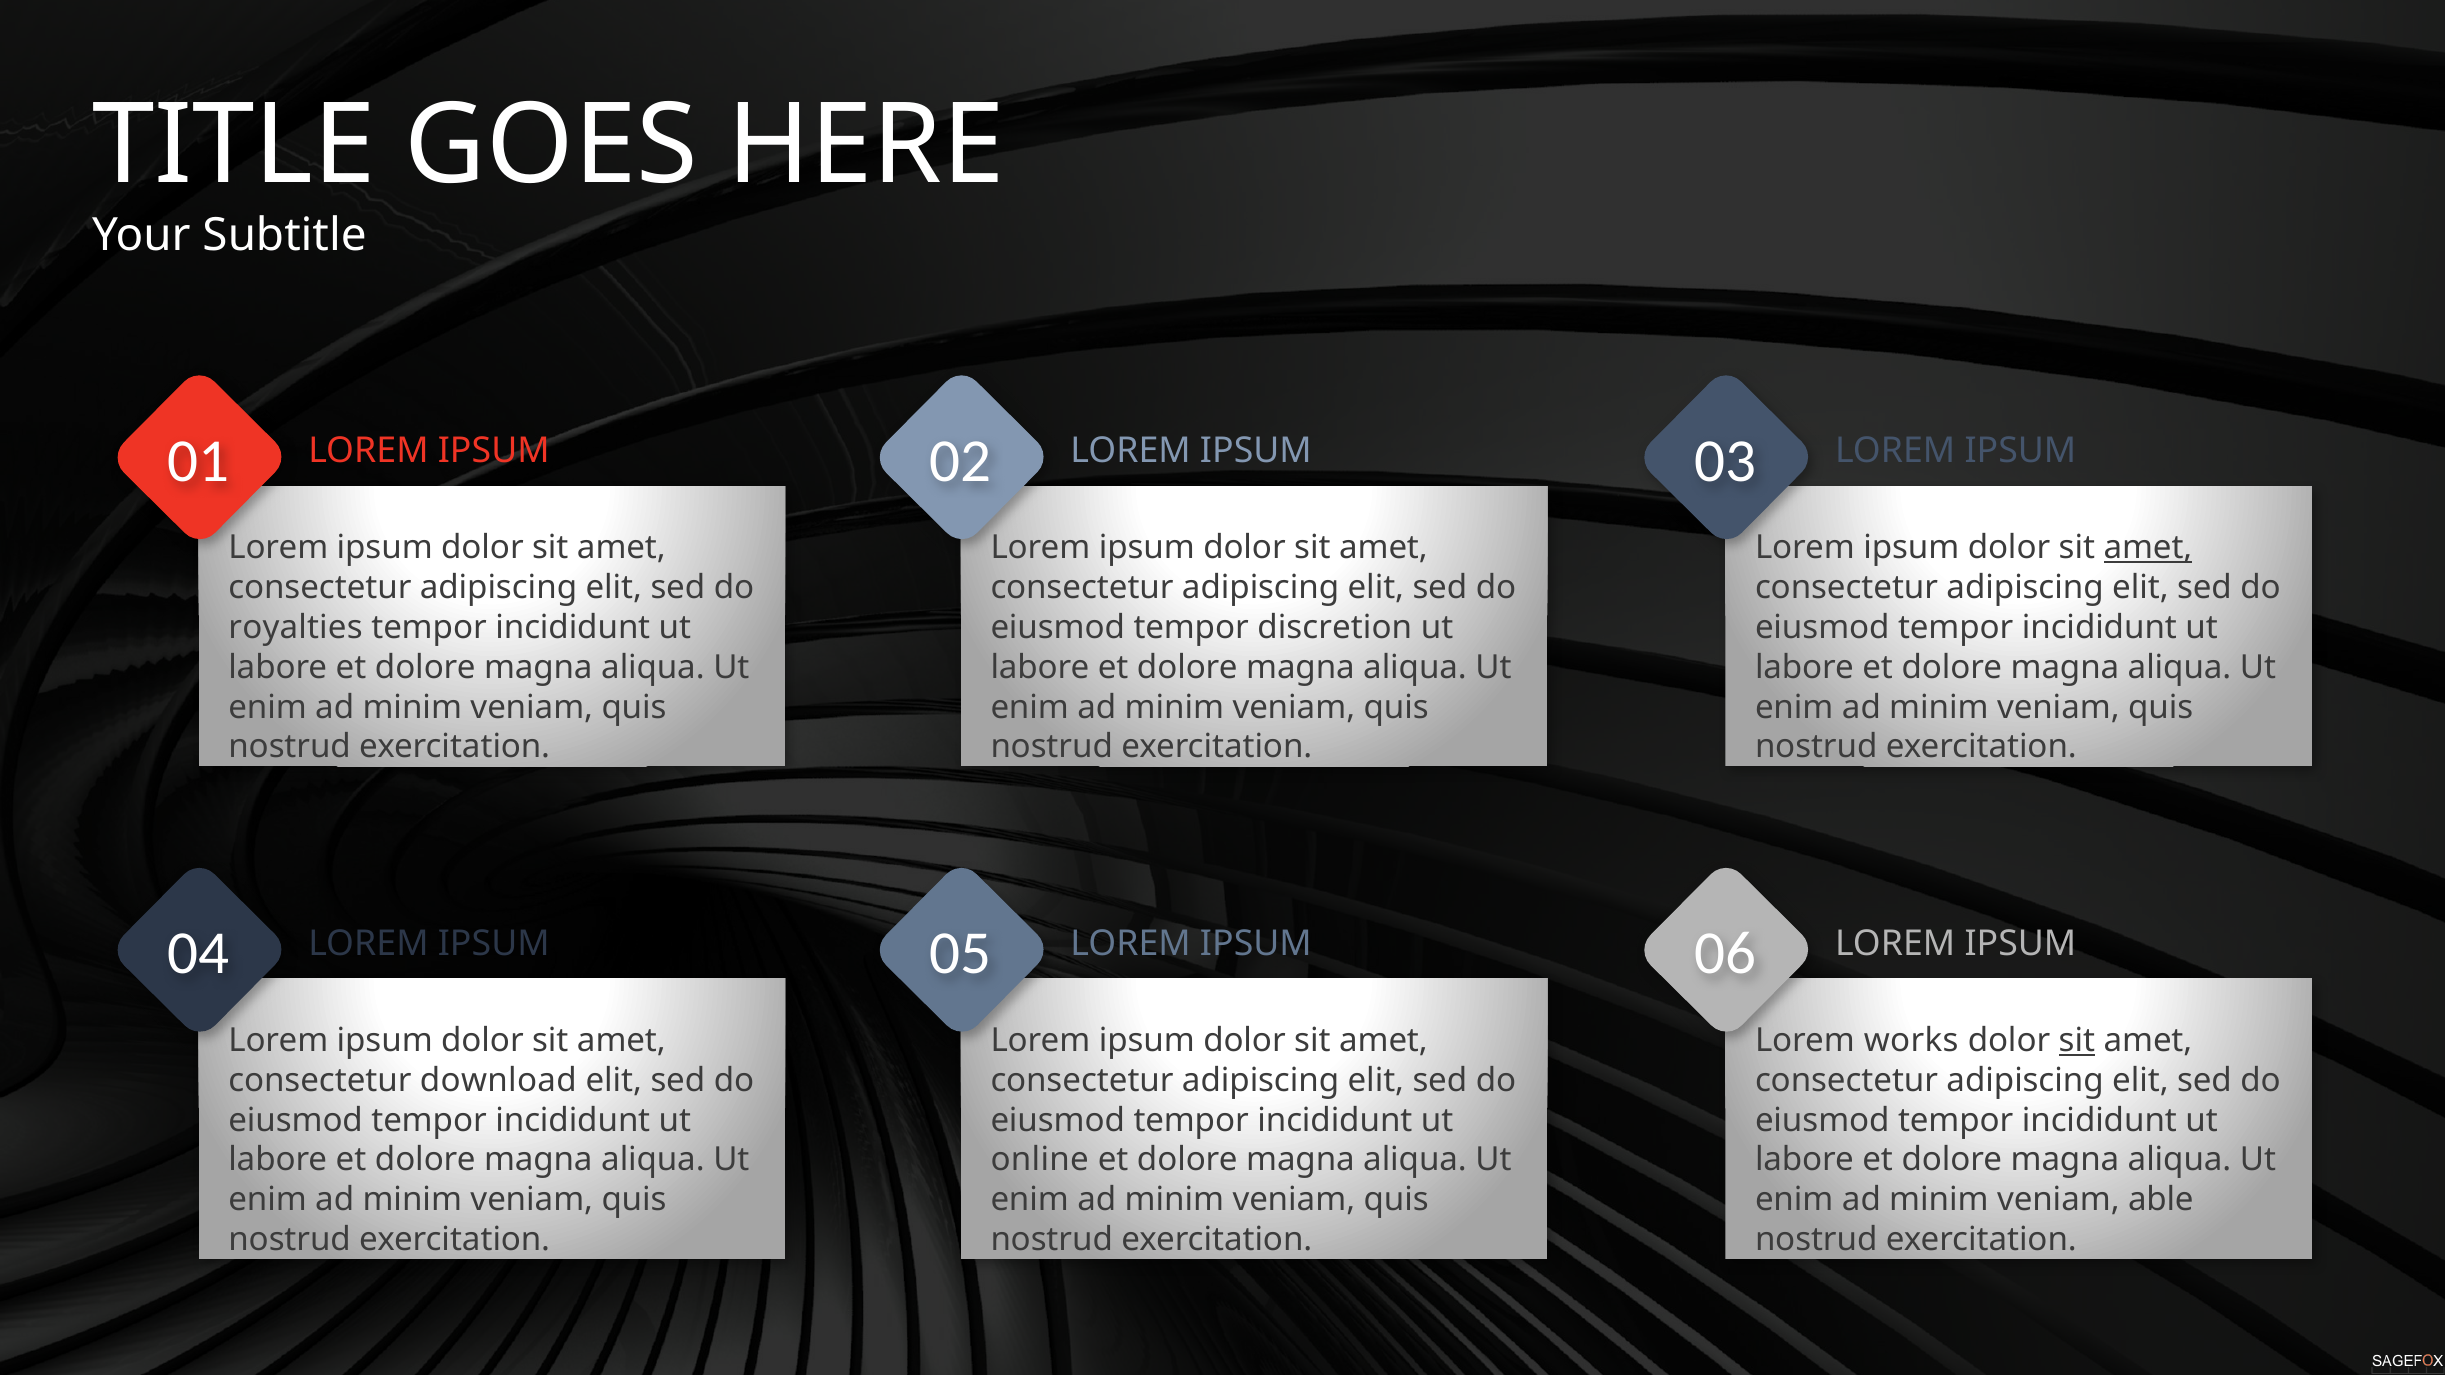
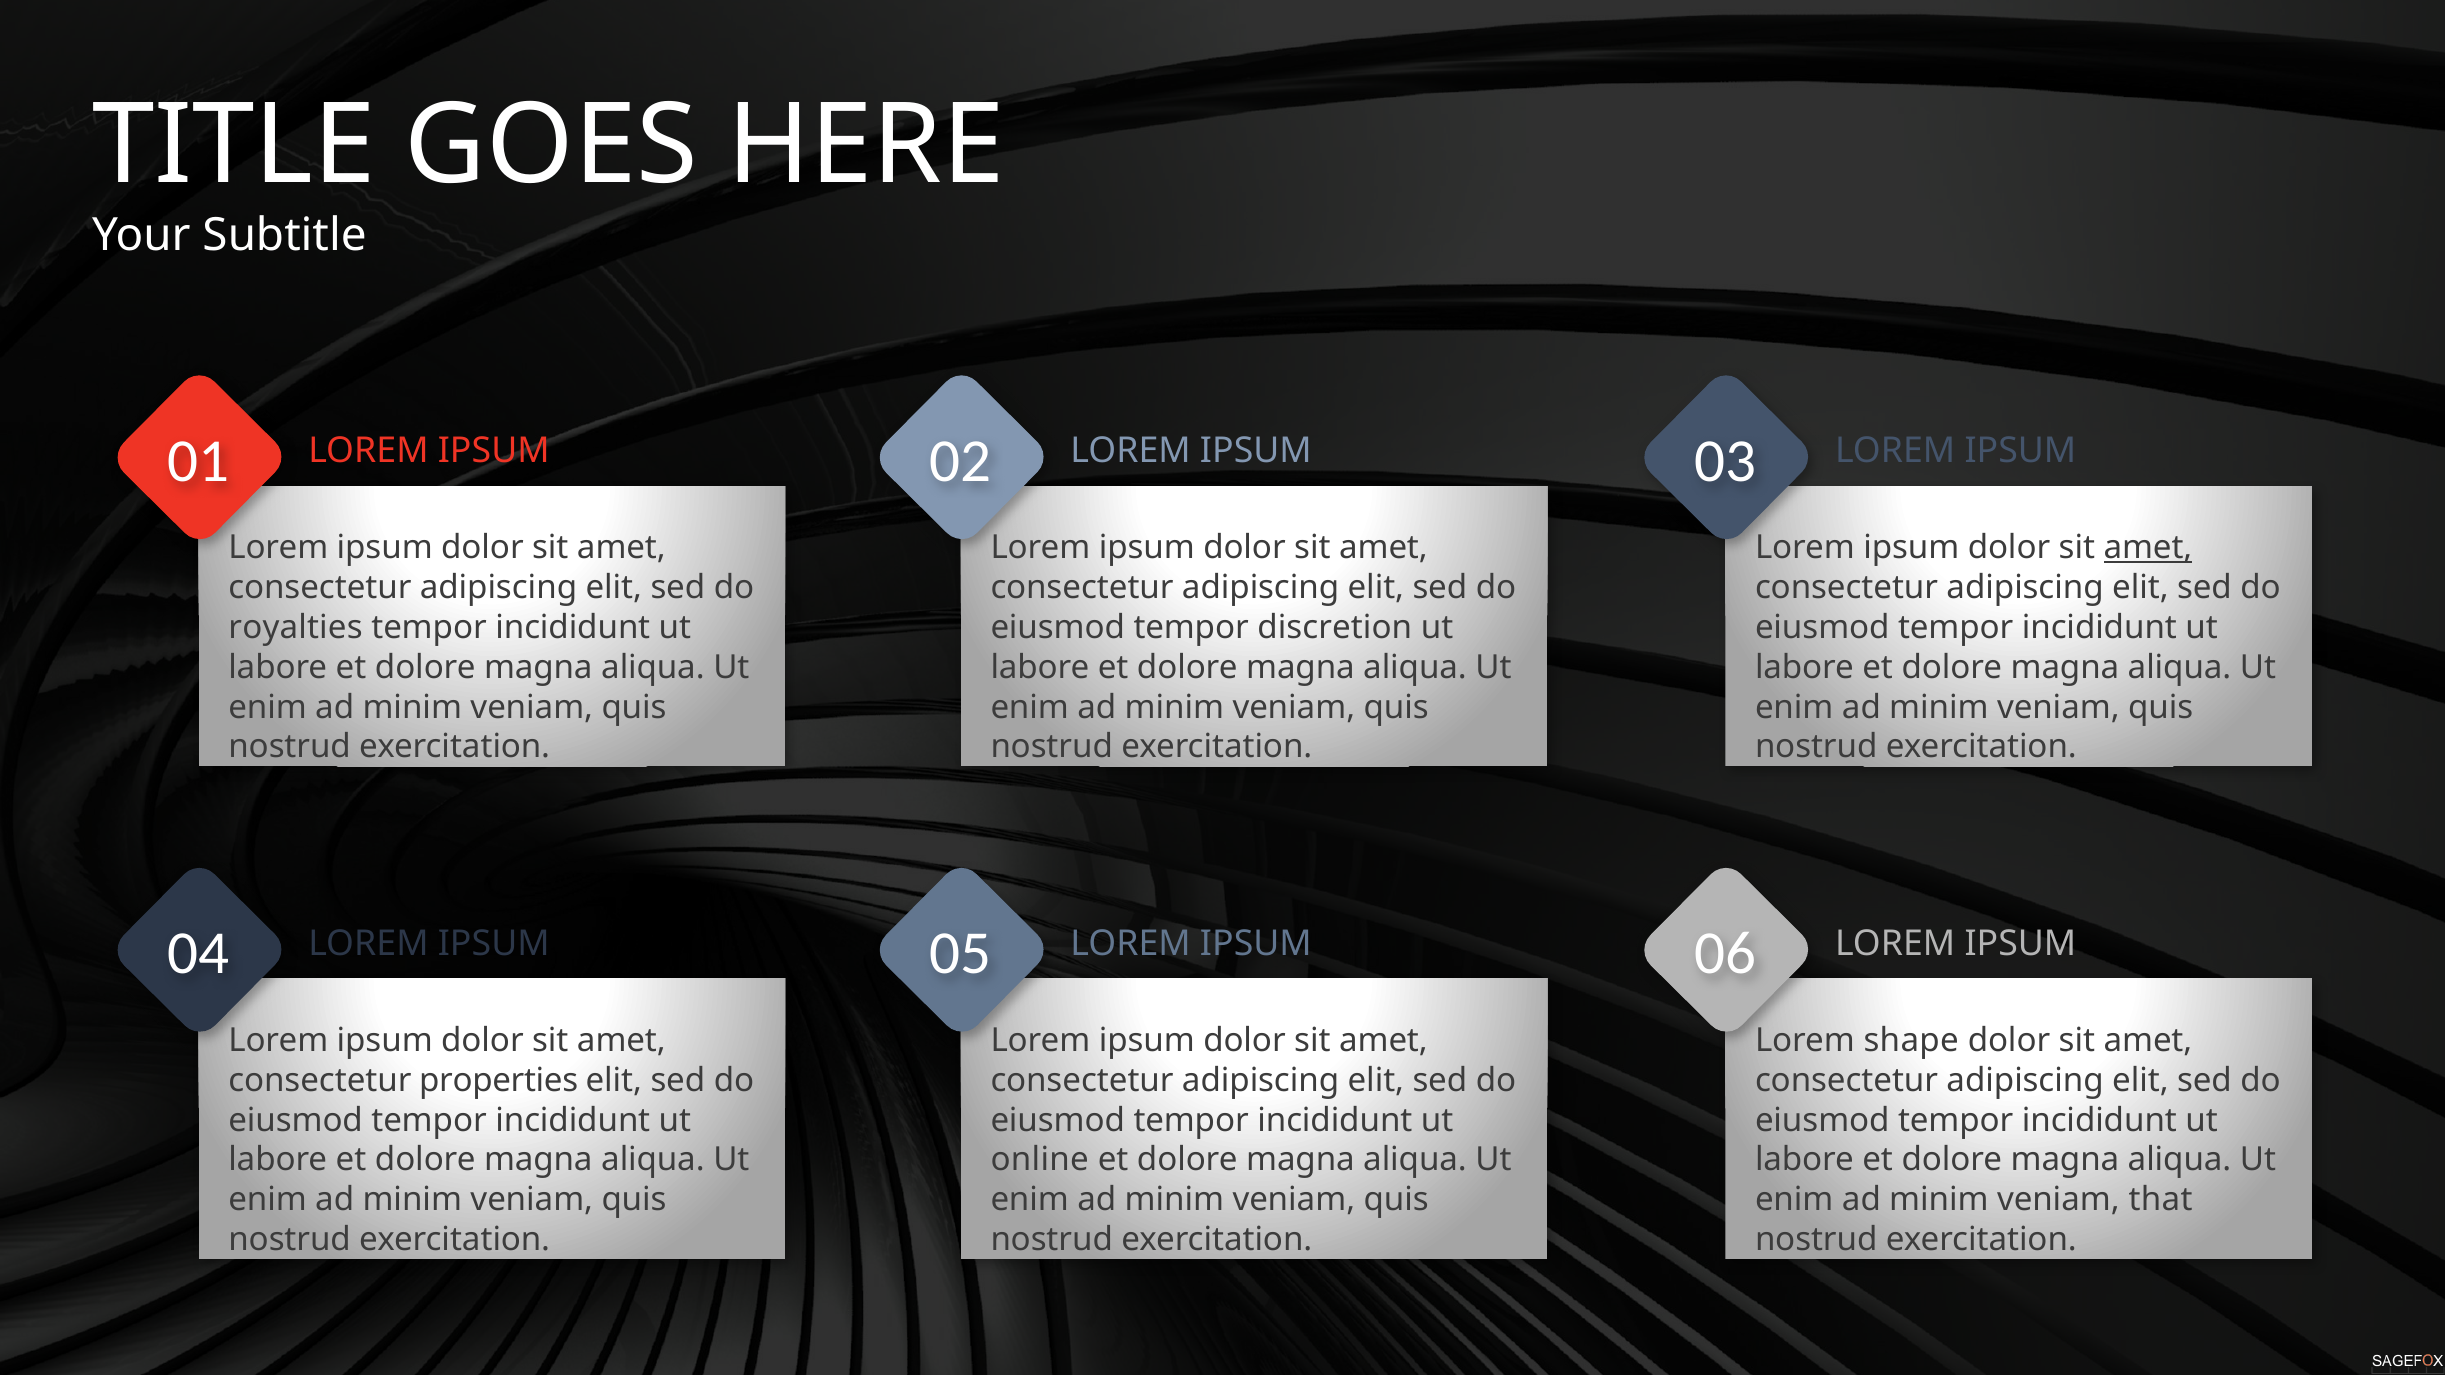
works: works -> shape
sit at (2077, 1041) underline: present -> none
download: download -> properties
able: able -> that
